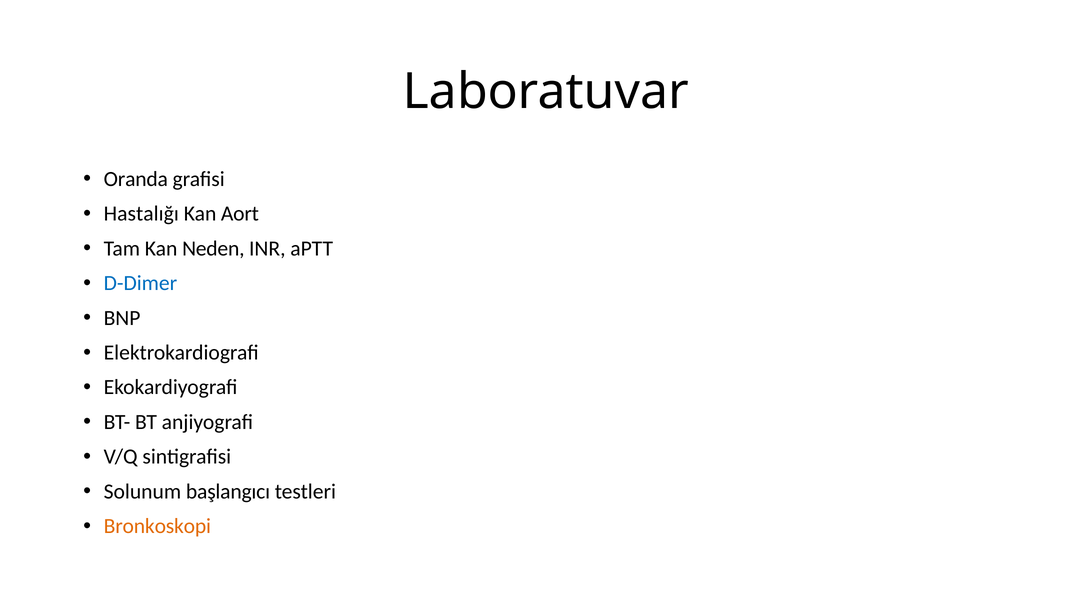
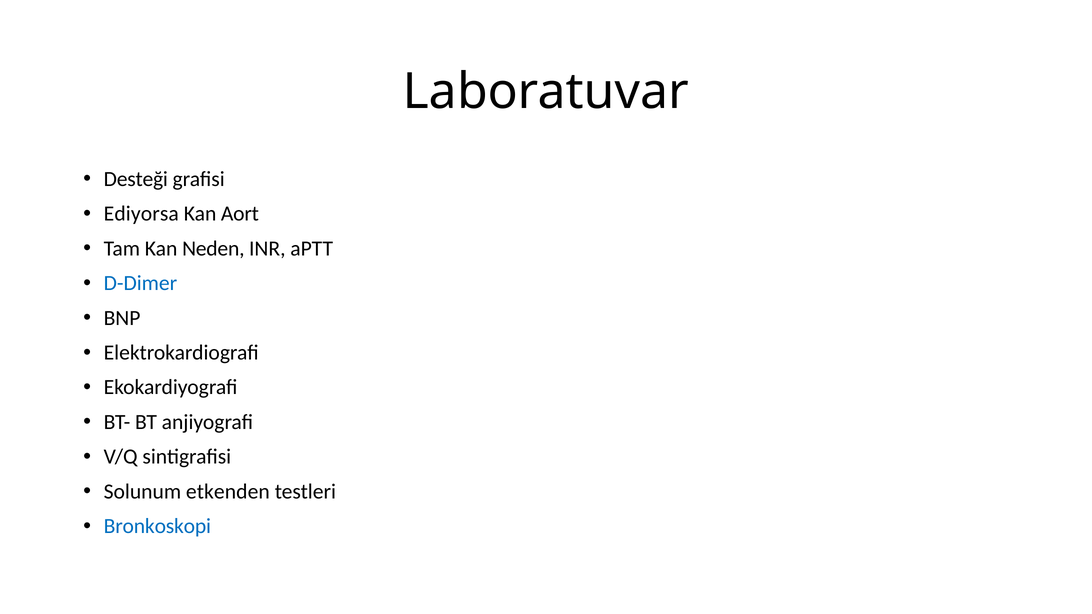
Oranda: Oranda -> Desteği
Hastalığı: Hastalığı -> Ediyorsa
başlangıcı: başlangıcı -> etkenden
Bronkoskopi colour: orange -> blue
